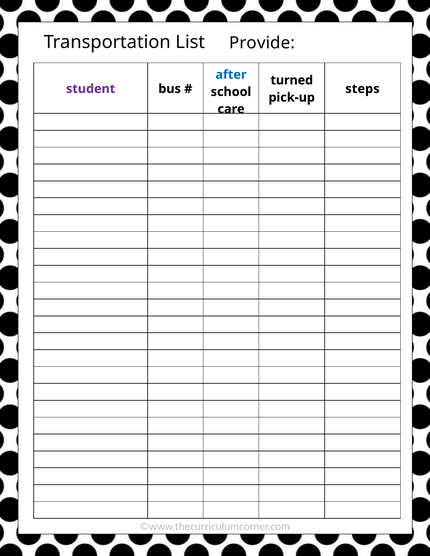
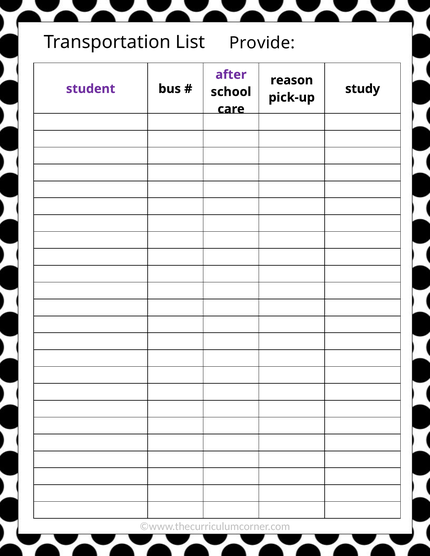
after colour: blue -> purple
turned: turned -> reason
steps: steps -> study
